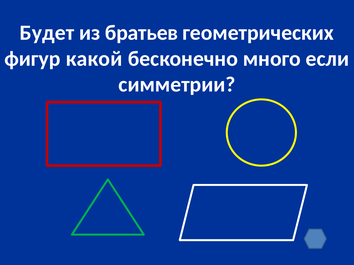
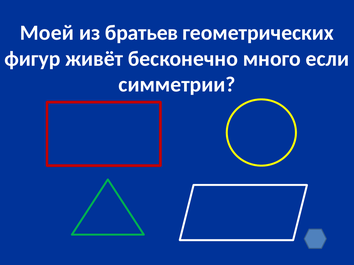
Будет: Будет -> Моей
какой: какой -> живёт
